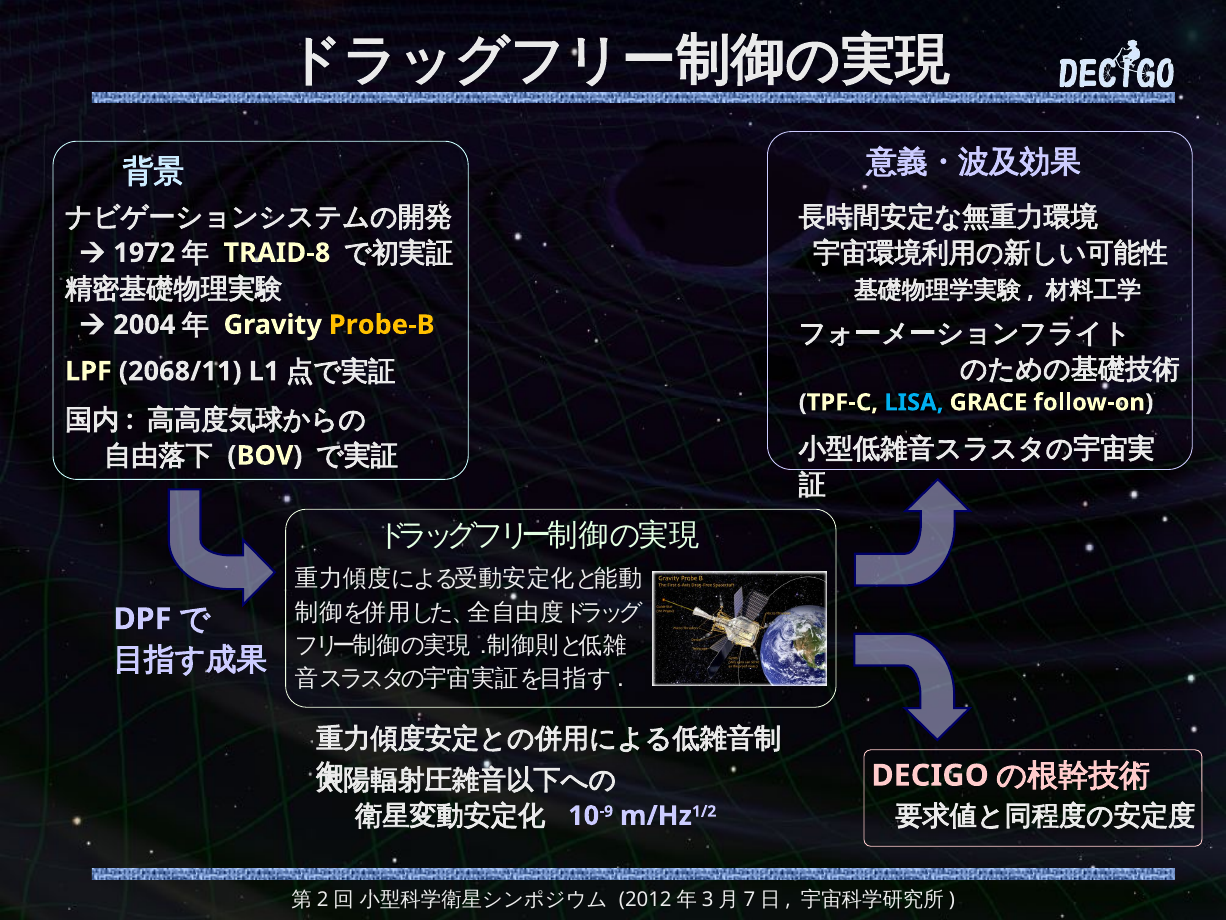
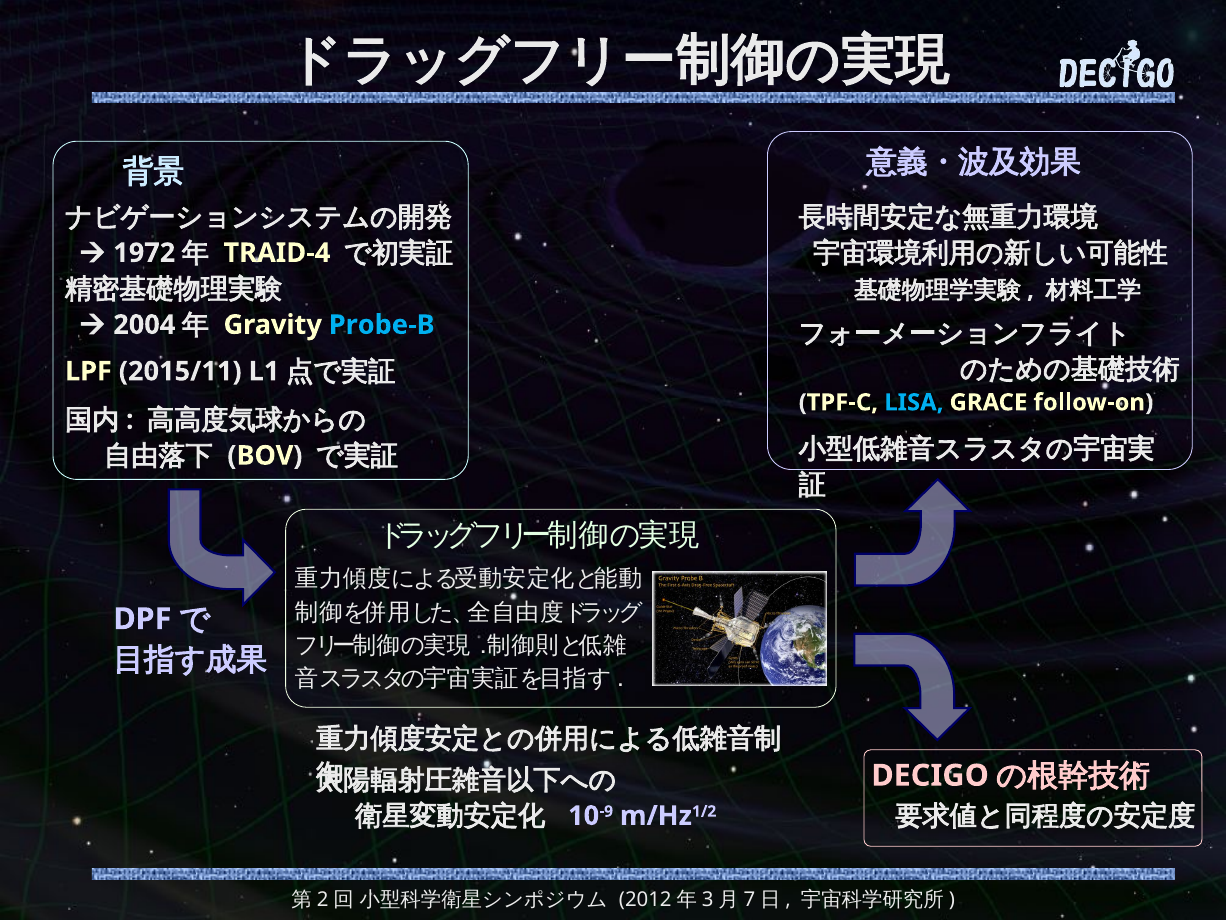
TRAID-8: TRAID-8 -> TRAID-4
Probe-B colour: yellow -> light blue
2068/11: 2068/11 -> 2015/11
